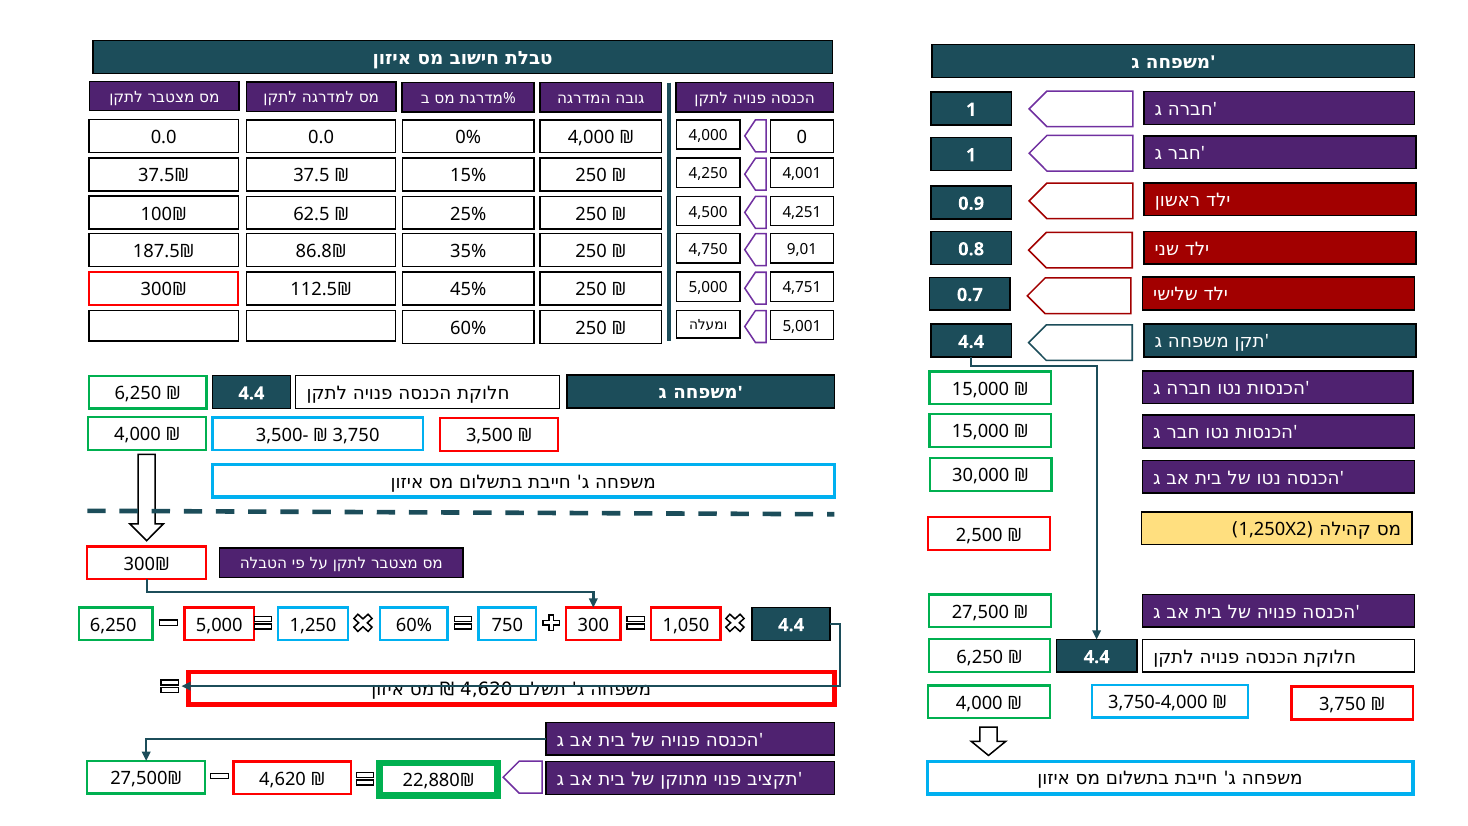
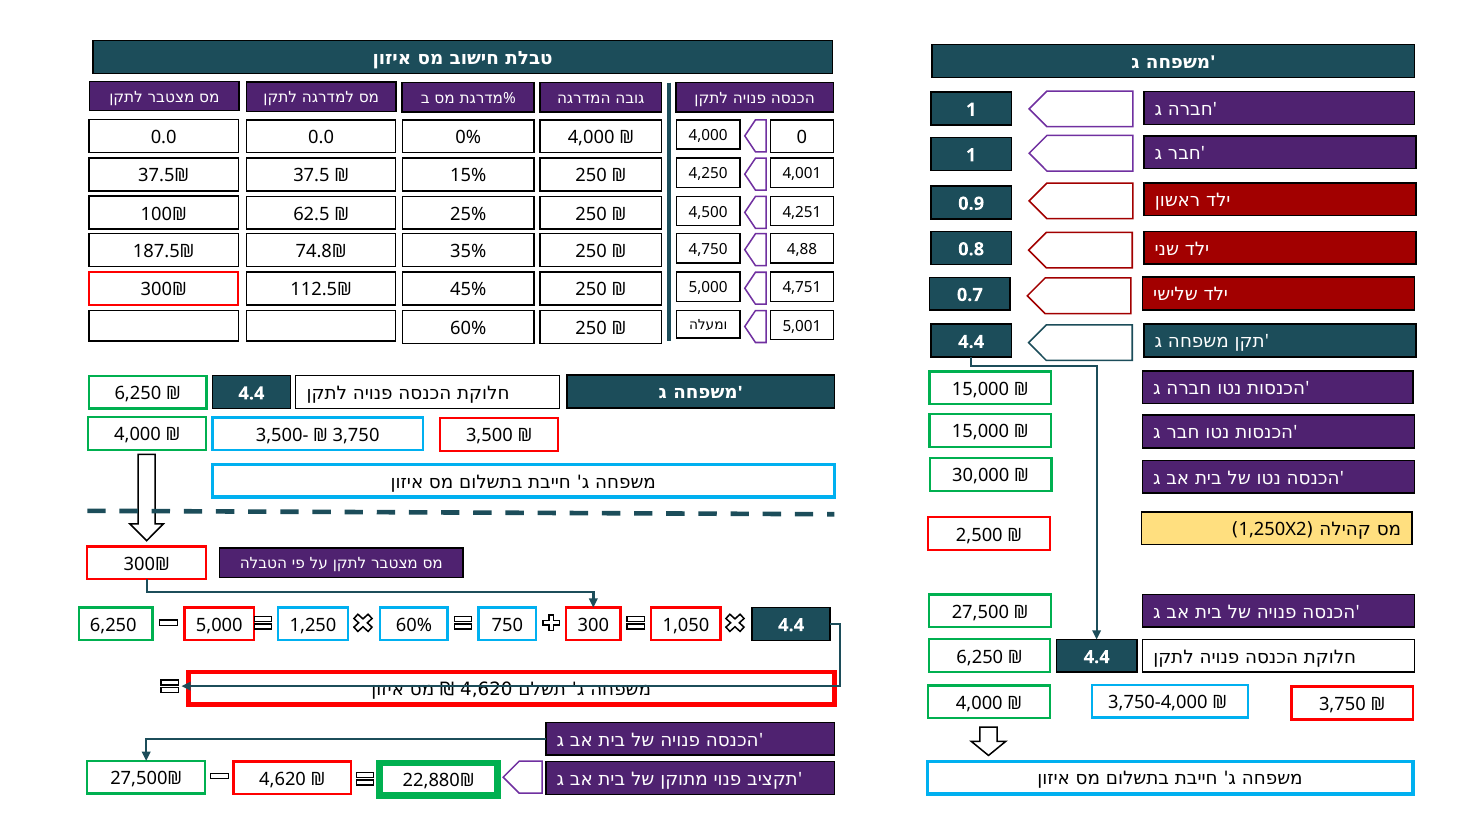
9,01: 9,01 -> 4,88
86.8₪: 86.8₪ -> 74.8₪
